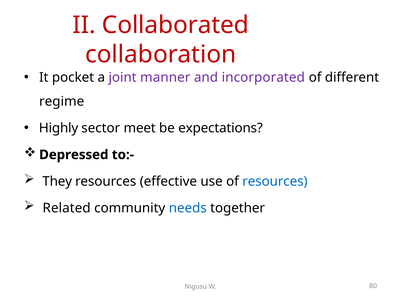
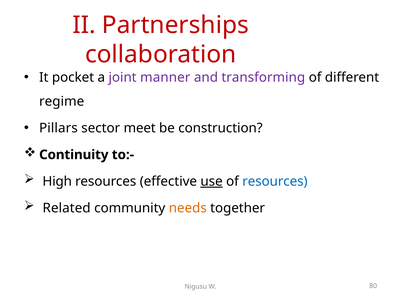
Collaborated: Collaborated -> Partnerships
incorporated: incorporated -> transforming
Highly: Highly -> Pillars
expectations: expectations -> construction
Depressed: Depressed -> Continuity
They: They -> High
use underline: none -> present
needs colour: blue -> orange
